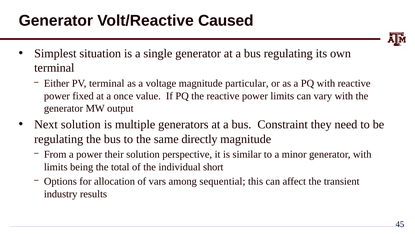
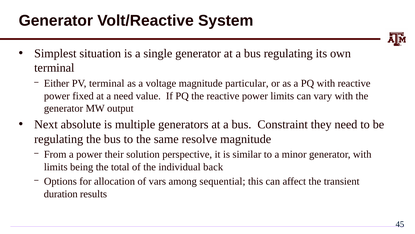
Caused: Caused -> System
a once: once -> need
Next solution: solution -> absolute
directly: directly -> resolve
short: short -> back
industry: industry -> duration
